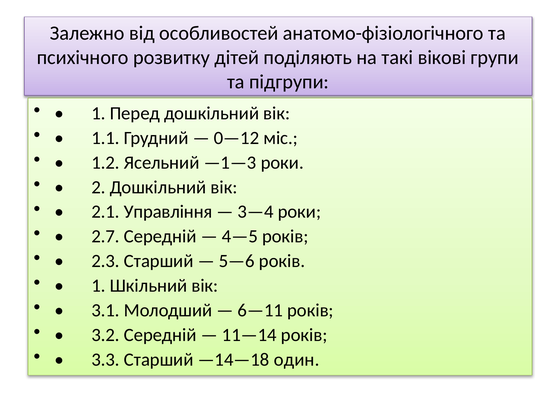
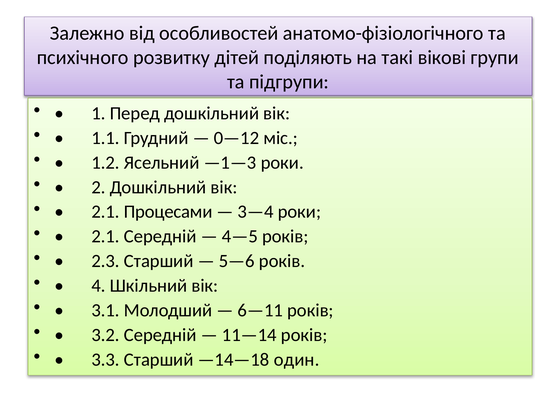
Управління: Управління -> Процесами
2.7 at (105, 236): 2.7 -> 2.1
1 at (98, 286): 1 -> 4
